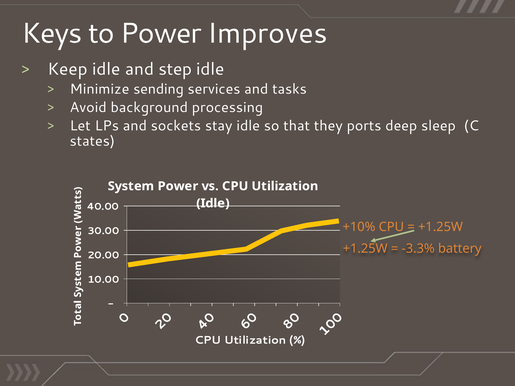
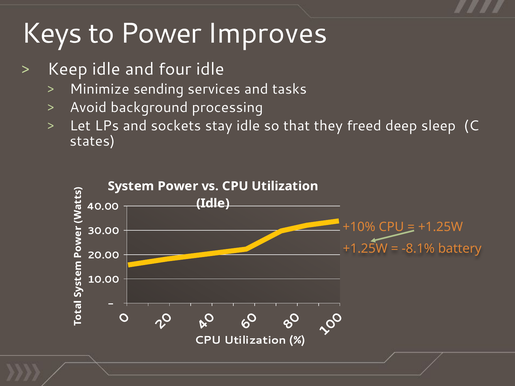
step: step -> four
ports: ports -> freed
-3.3%: -3.3% -> -8.1%
